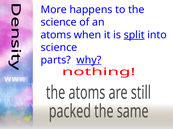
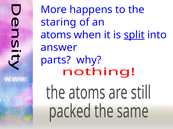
science at (59, 22): science -> staring
science at (59, 48): science -> answer
why underline: present -> none
